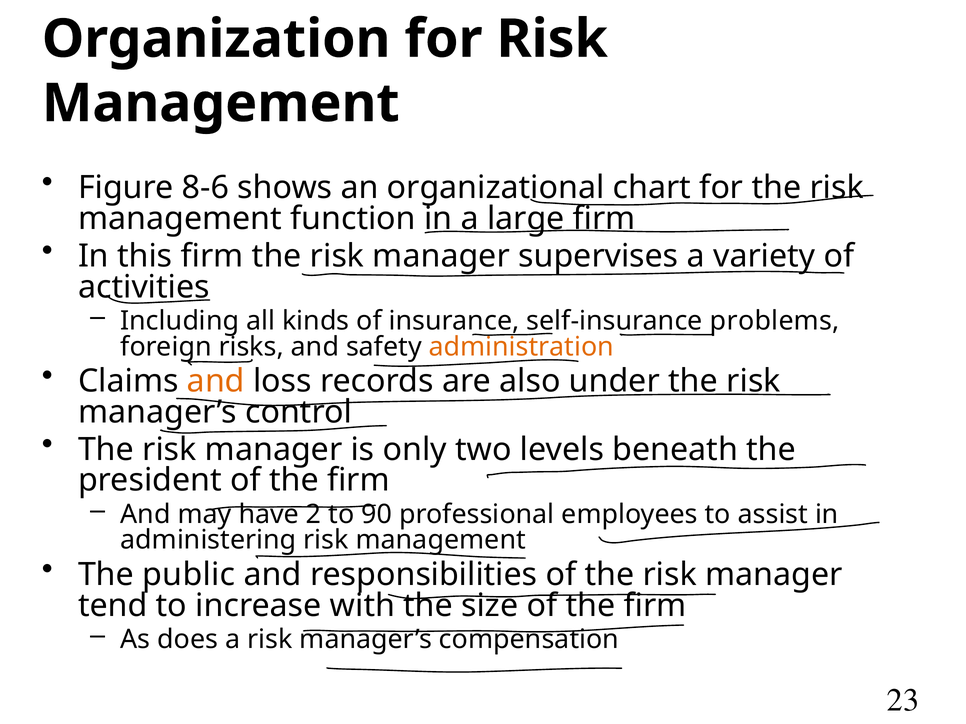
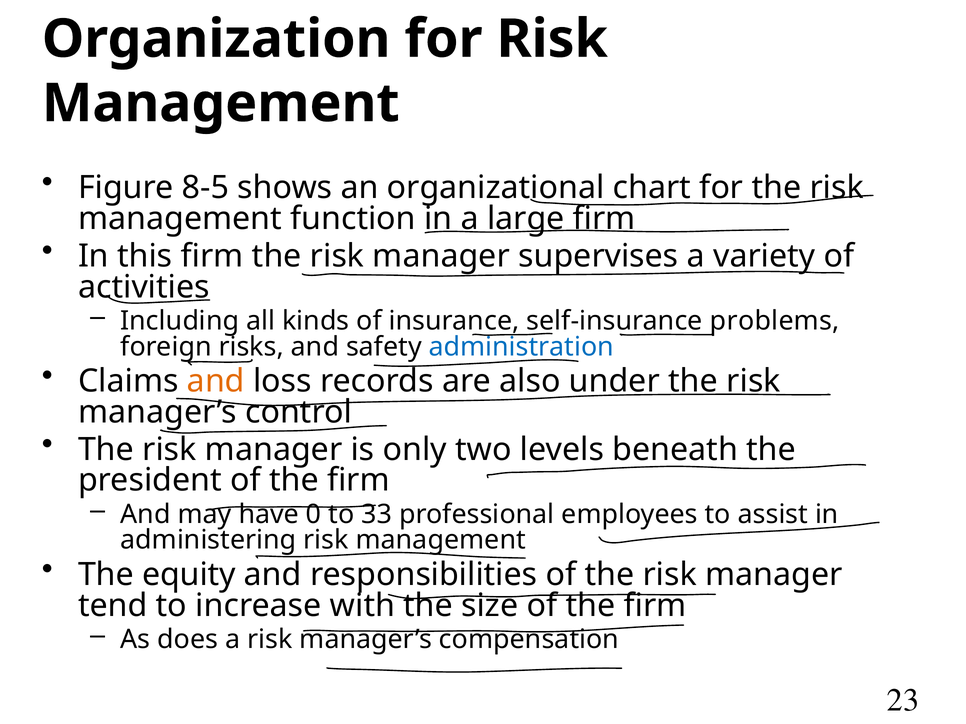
8-6: 8-6 -> 8-5
administration colour: orange -> blue
2: 2 -> 0
90: 90 -> 33
public: public -> equity
